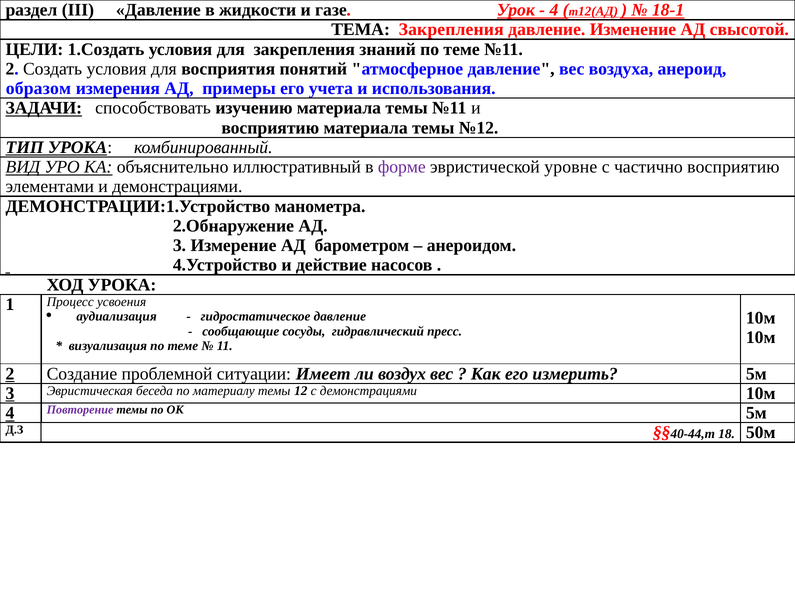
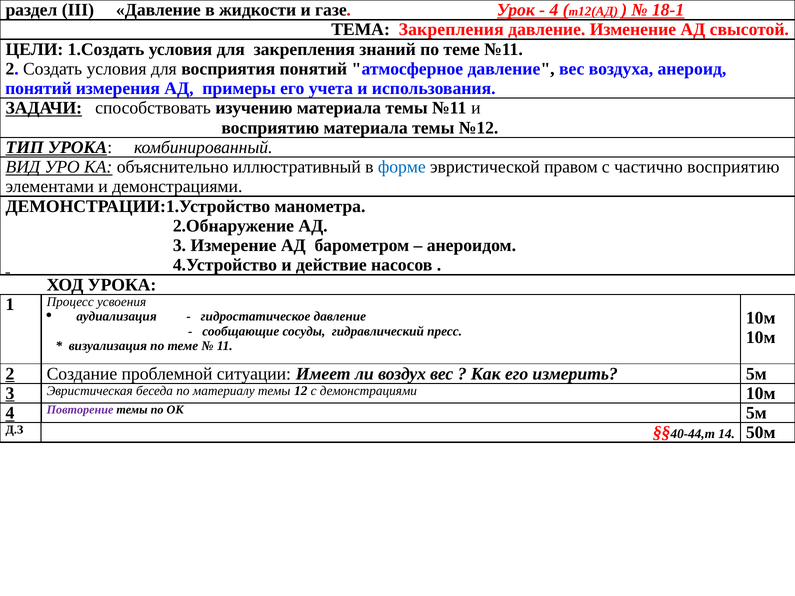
образом at (38, 89): образом -> понятий
форме colour: purple -> blue
уровне: уровне -> правом
18: 18 -> 14
